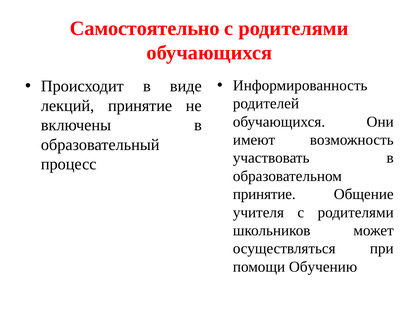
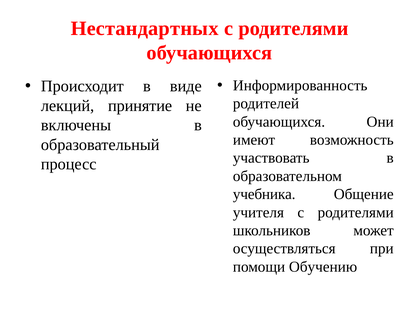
Самостоятельно: Самостоятельно -> Нестандартных
принятие at (264, 194): принятие -> учебника
